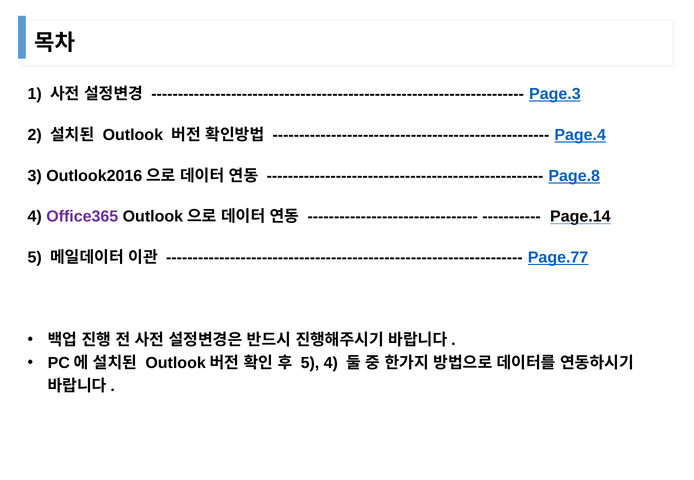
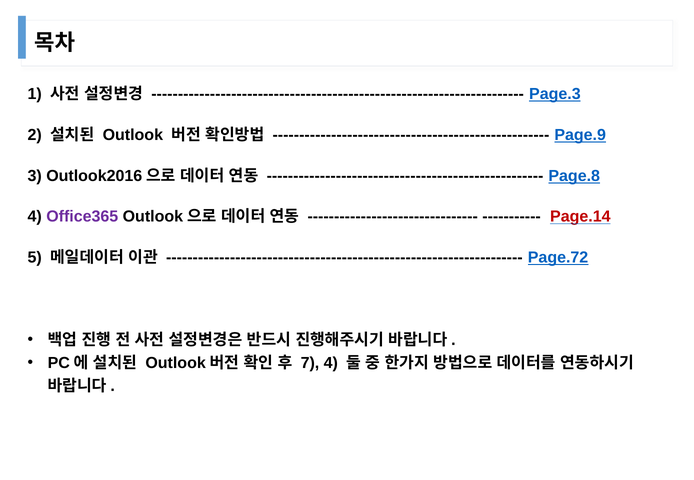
Page.4: Page.4 -> Page.9
Page.14 colour: black -> red
Page.77: Page.77 -> Page.72
5 at (310, 363): 5 -> 7
